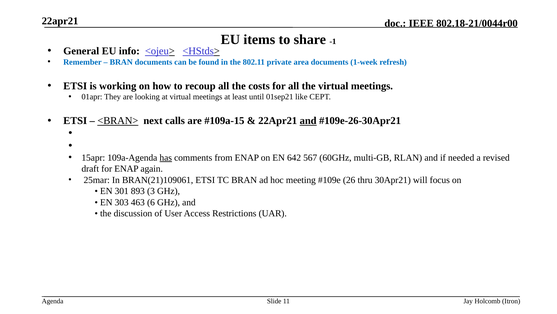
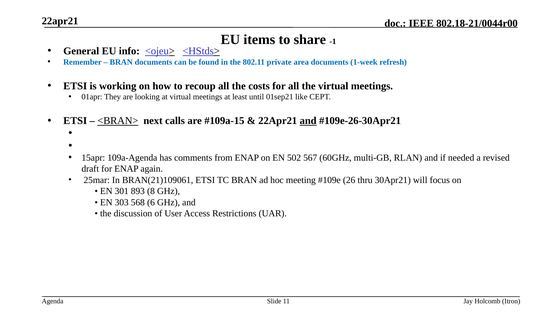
has underline: present -> none
642: 642 -> 502
3: 3 -> 8
463: 463 -> 568
